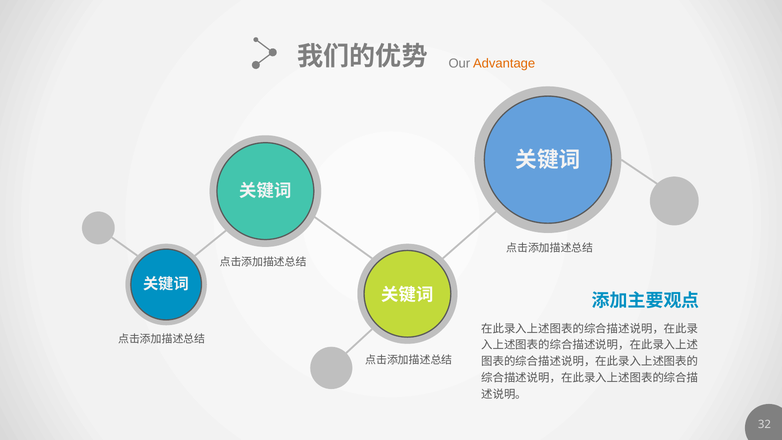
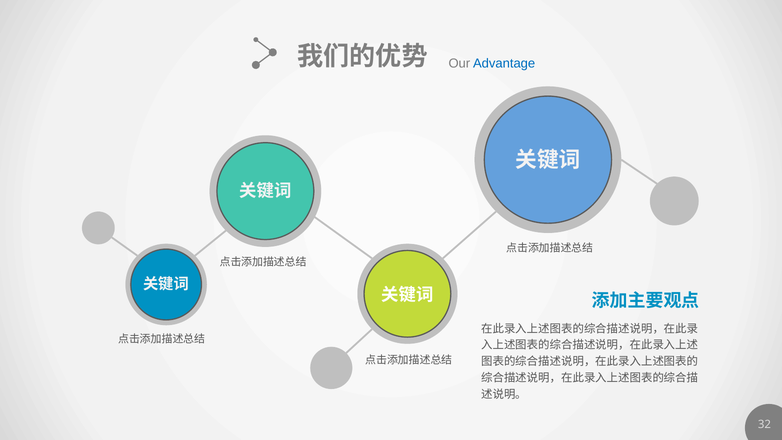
Advantage colour: orange -> blue
